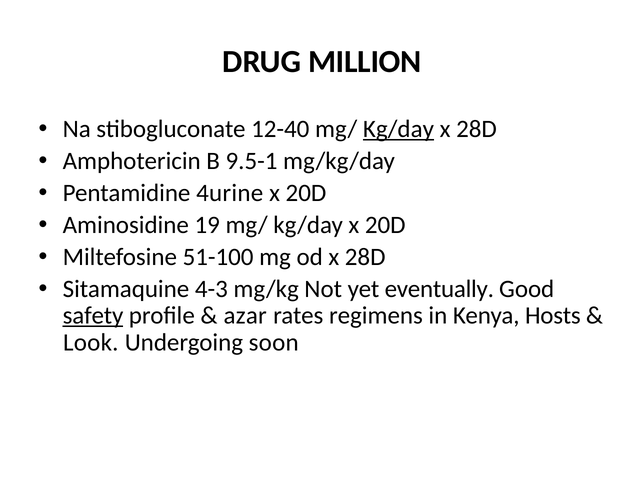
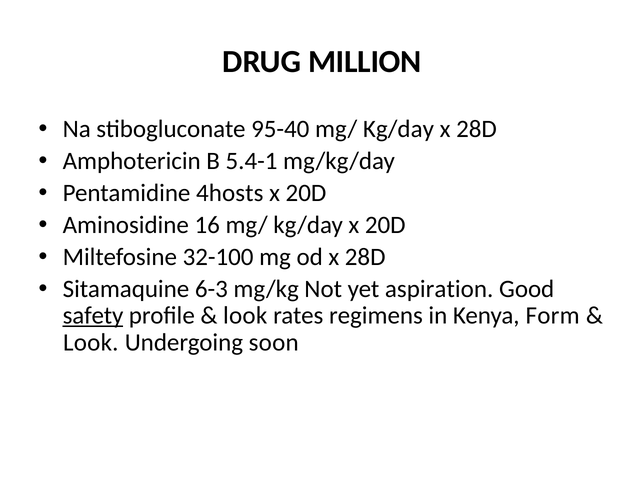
12-40: 12-40 -> 95-40
Kg/day at (398, 129) underline: present -> none
9.5-1: 9.5-1 -> 5.4-1
4urine: 4urine -> 4hosts
19: 19 -> 16
51-100: 51-100 -> 32-100
4-3: 4-3 -> 6-3
eventually: eventually -> aspiration
azar at (245, 316): azar -> look
Hosts: Hosts -> Form
